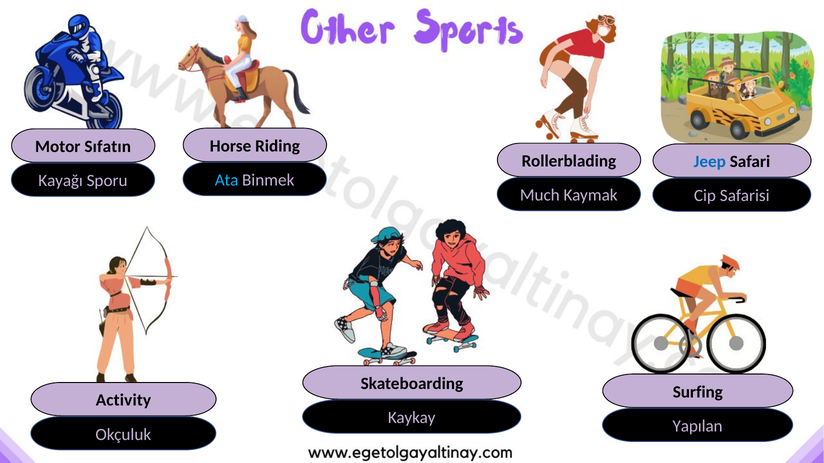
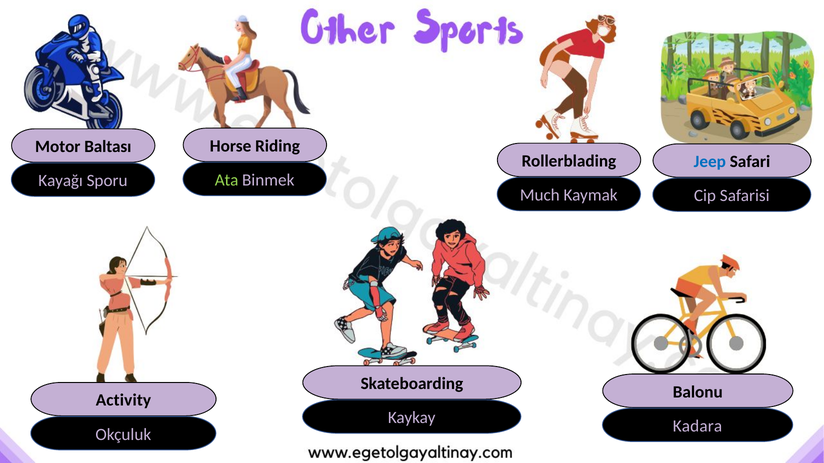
Sıfatın: Sıfatın -> Baltası
Ata colour: light blue -> light green
Surfing: Surfing -> Balonu
Yapılan: Yapılan -> Kadara
